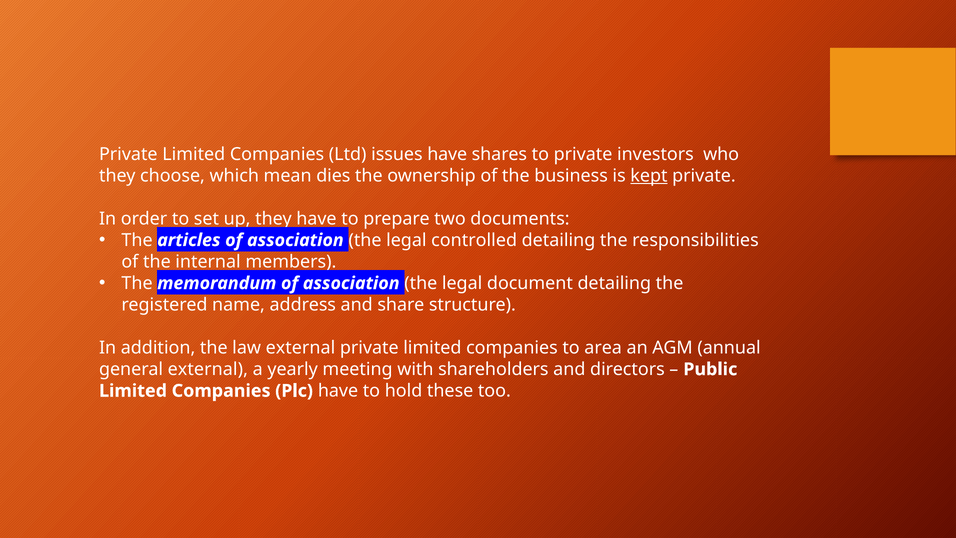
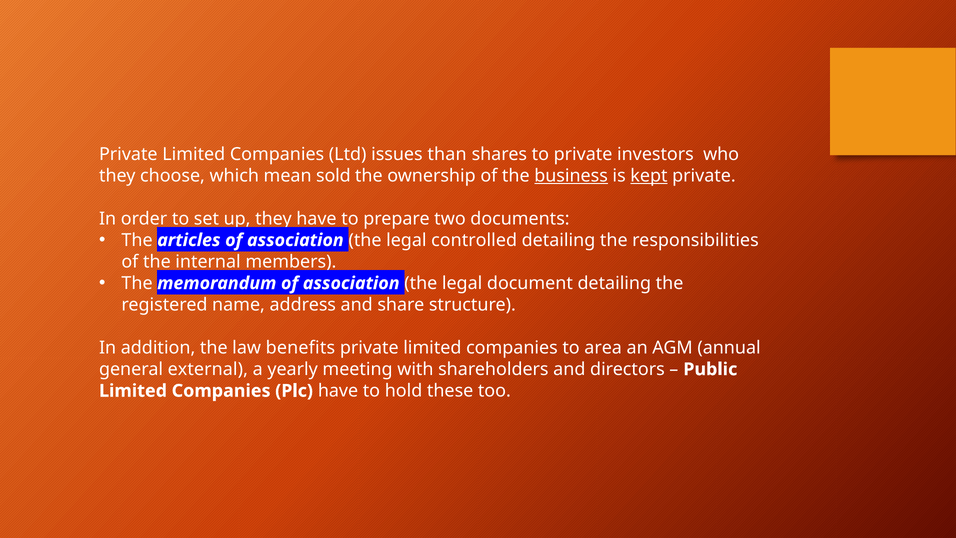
issues have: have -> than
dies: dies -> sold
business underline: none -> present
law external: external -> benefits
